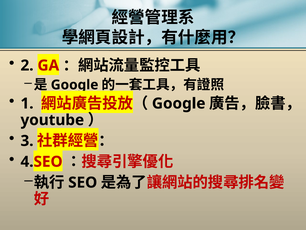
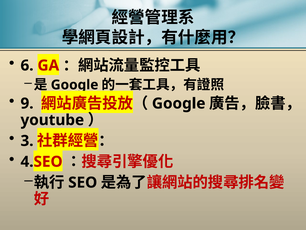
2: 2 -> 6
1: 1 -> 9
